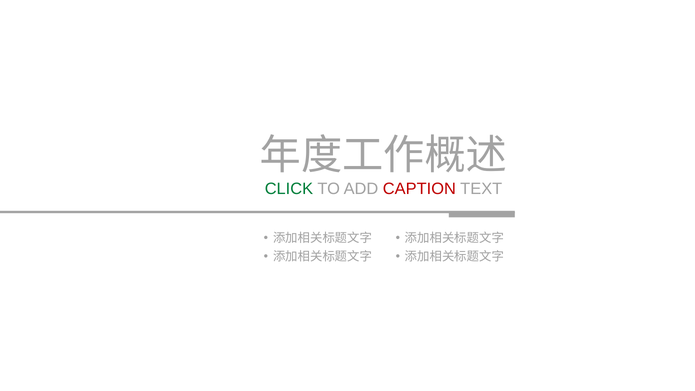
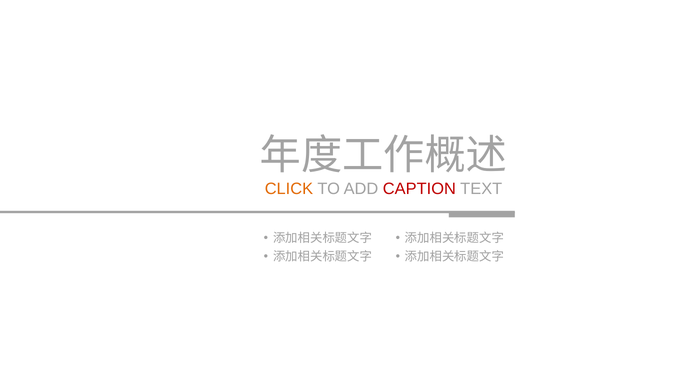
CLICK colour: green -> orange
